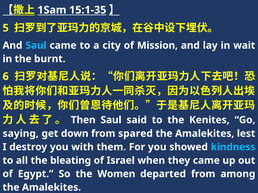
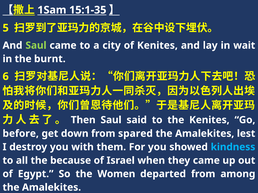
Saul at (36, 46) colour: light blue -> light green
of Mission: Mission -> Kenites
saying: saying -> before
bleating: bleating -> because
